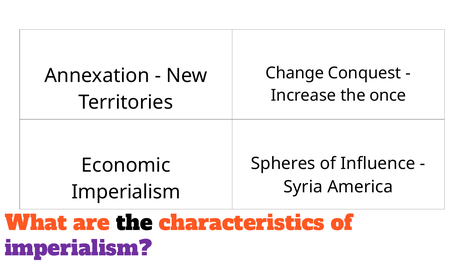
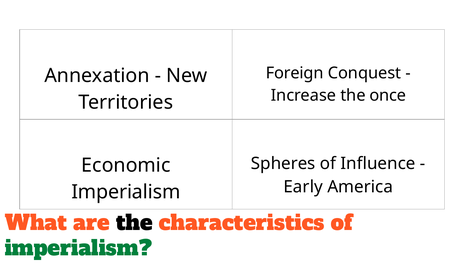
Change: Change -> Foreign
Syria: Syria -> Early
imperialism at (78, 248) colour: purple -> green
